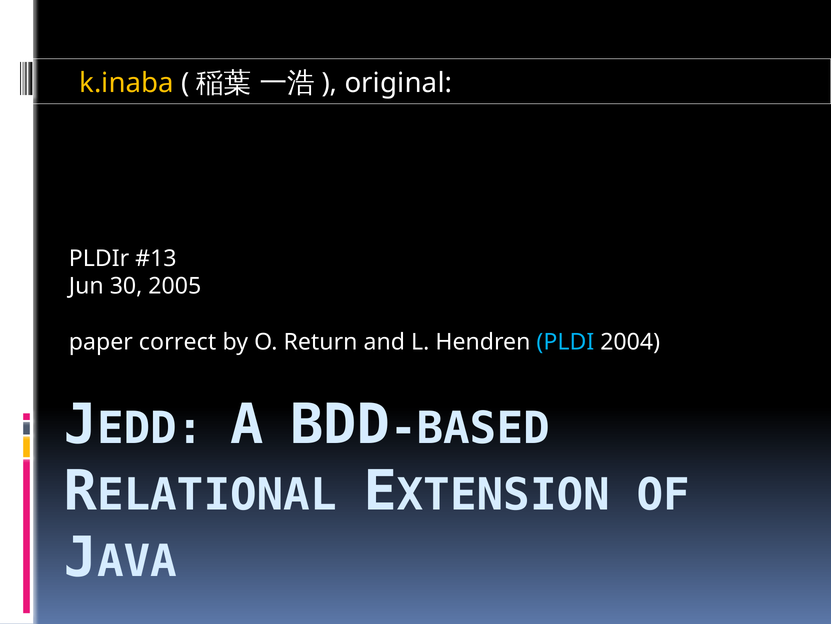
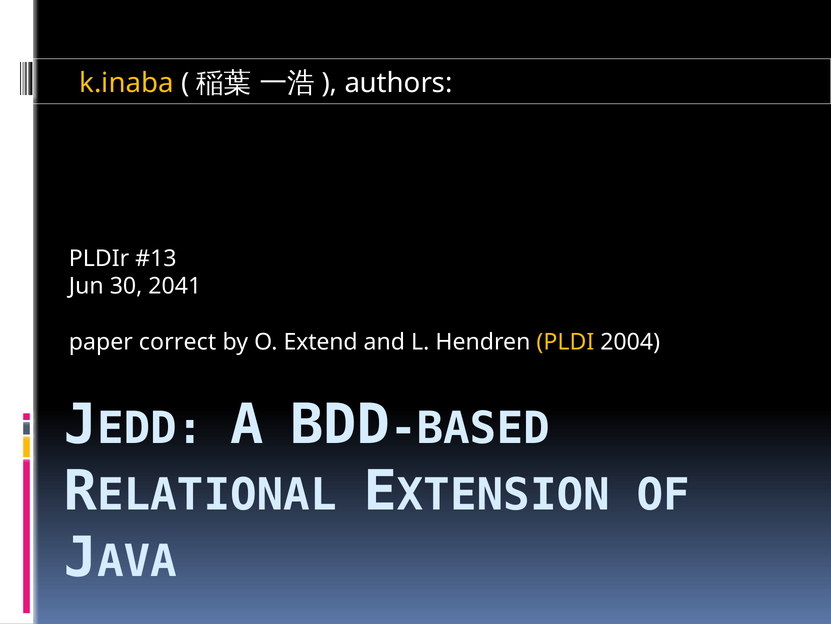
original: original -> authors
2005: 2005 -> 2041
Return: Return -> Extend
PLDI colour: light blue -> yellow
